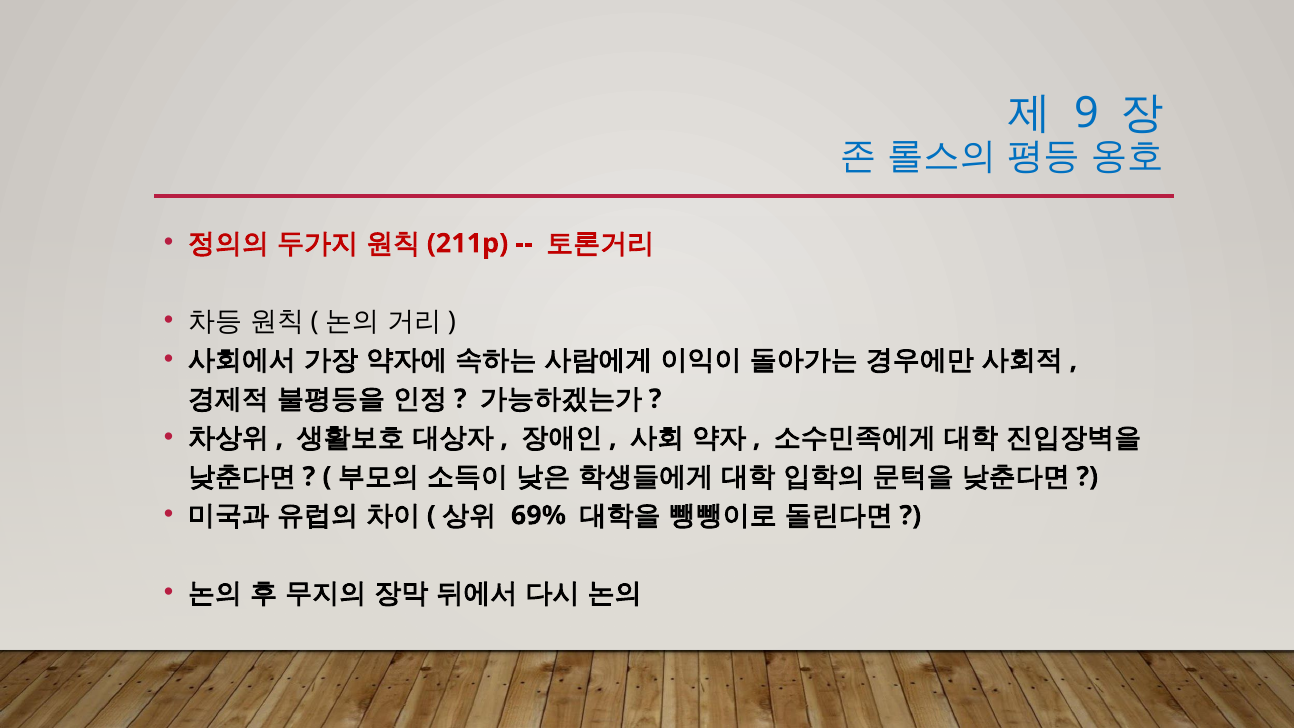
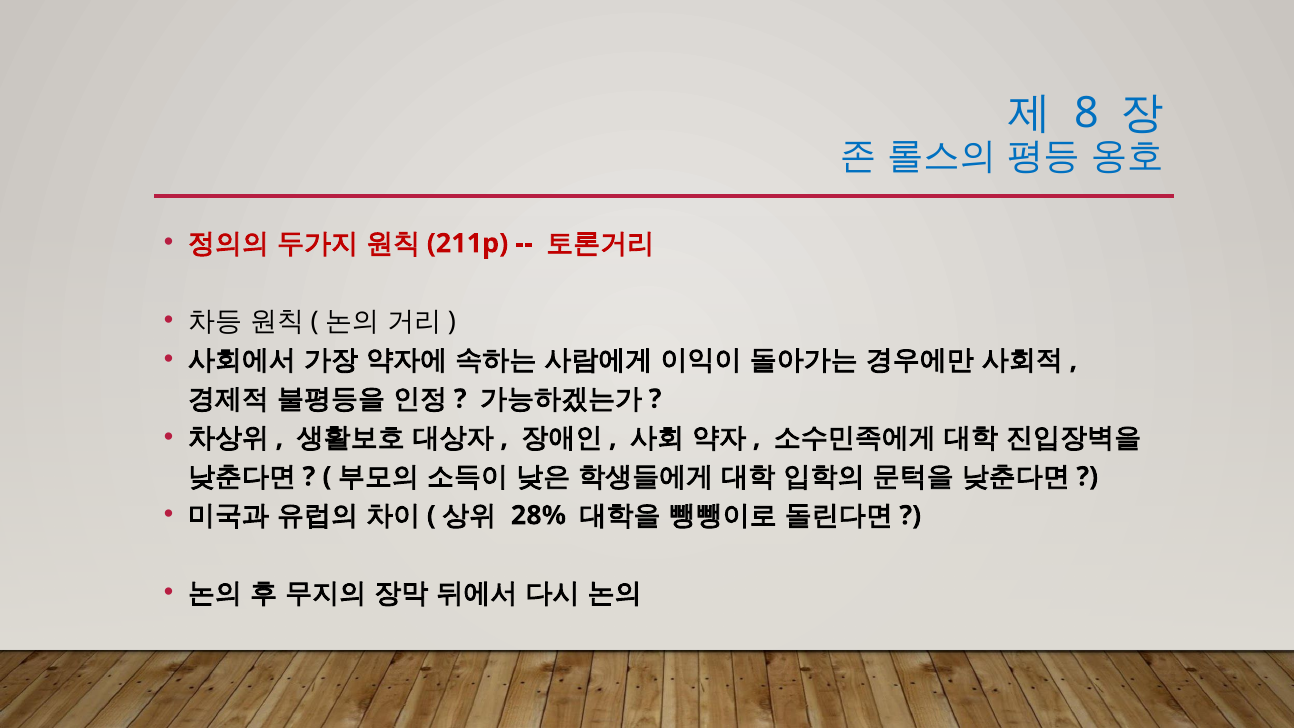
9: 9 -> 8
69%: 69% -> 28%
